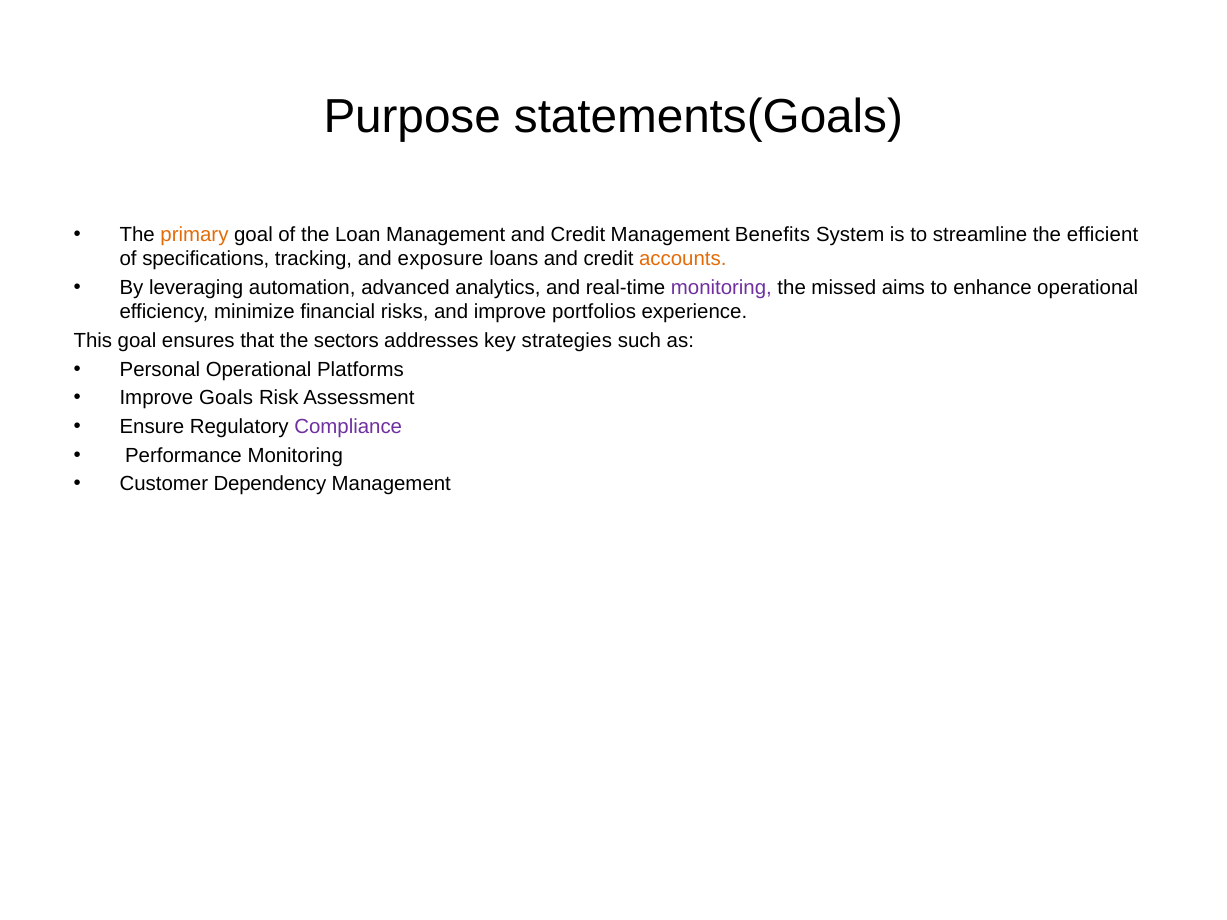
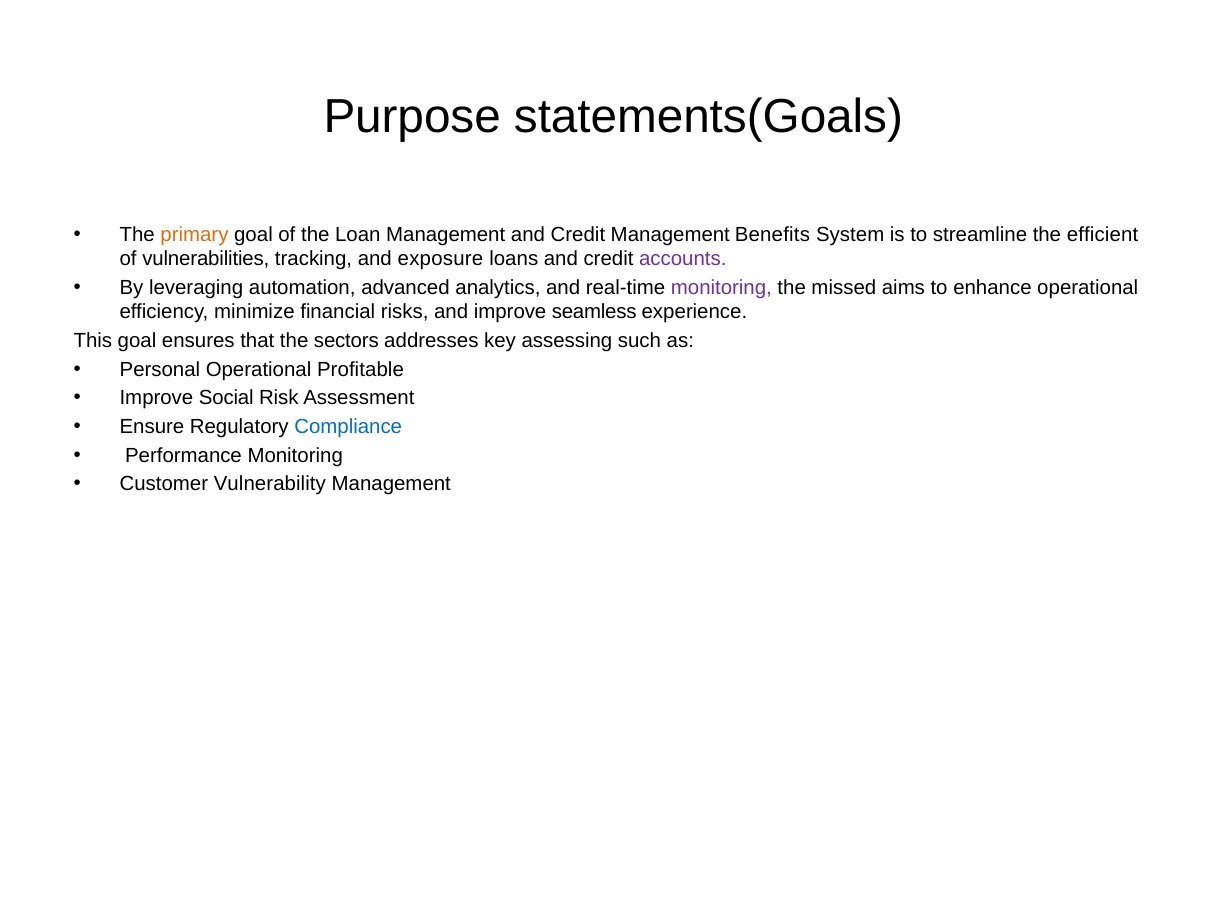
specifications: specifications -> vulnerabilities
accounts colour: orange -> purple
portfolios: portfolios -> seamless
strategies: strategies -> assessing
Platforms: Platforms -> Profitable
Goals: Goals -> Social
Compliance colour: purple -> blue
Dependency: Dependency -> Vulnerability
